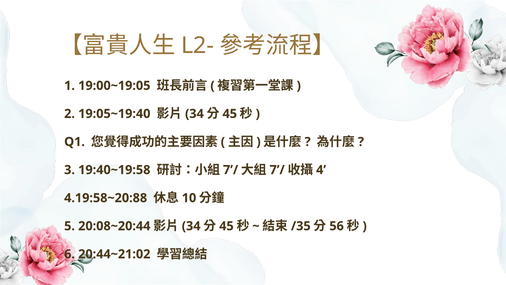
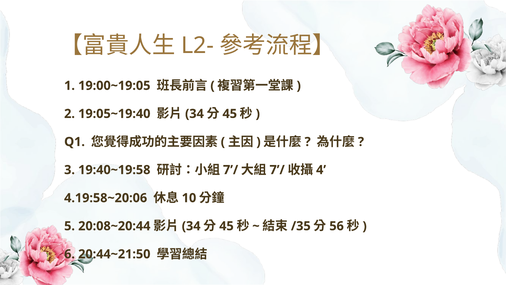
4.19:58~20:88: 4.19:58~20:88 -> 4.19:58~20:06
20:44~21:02: 20:44~21:02 -> 20:44~21:50
